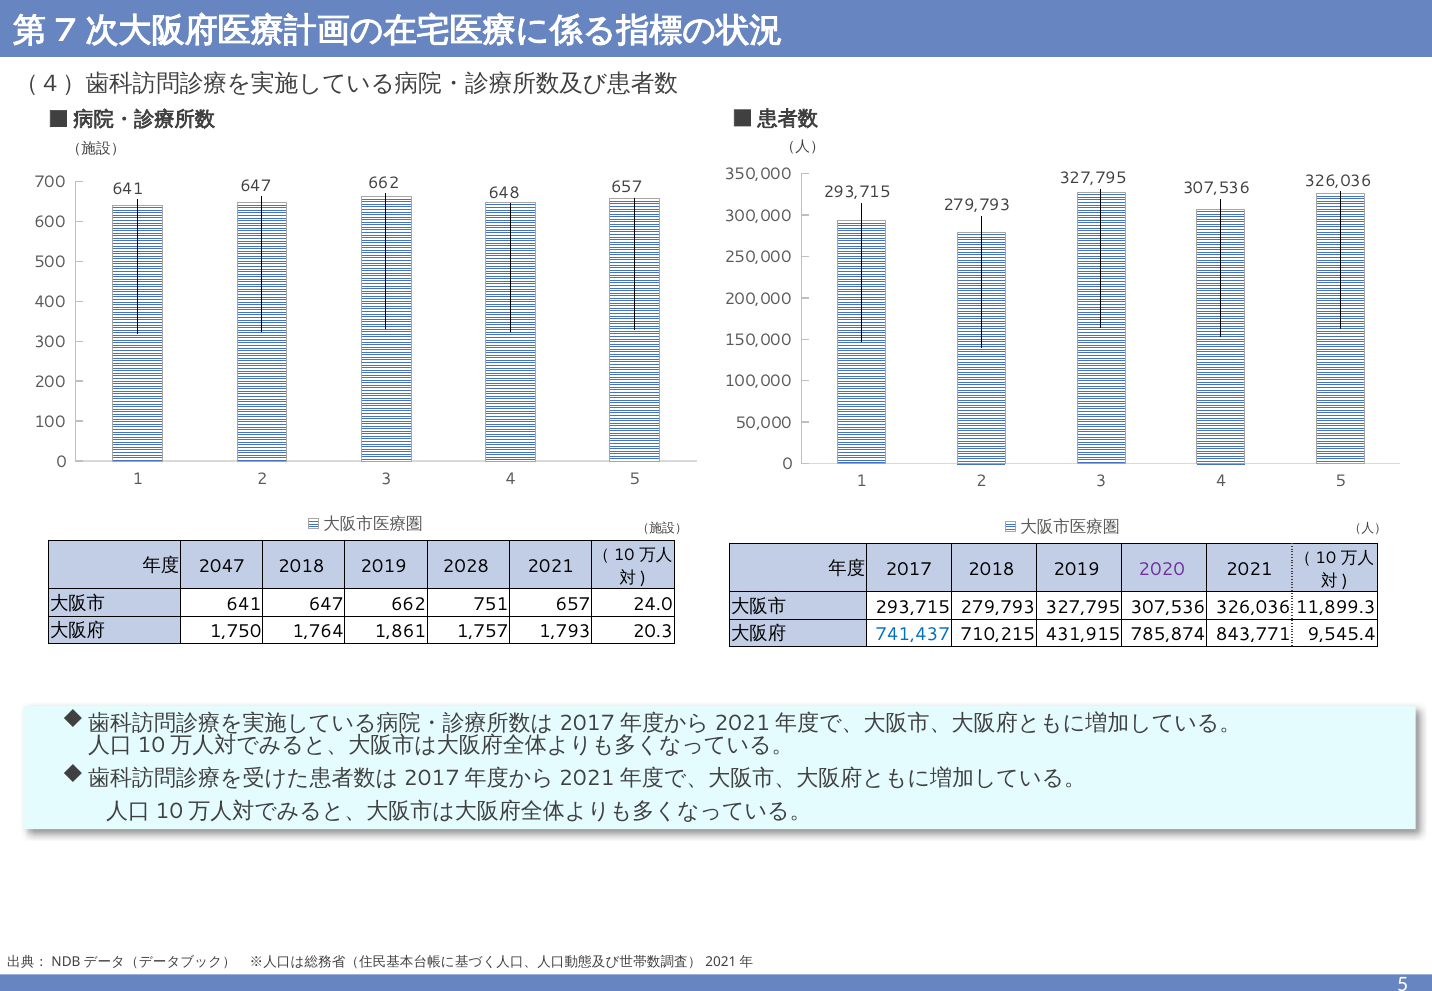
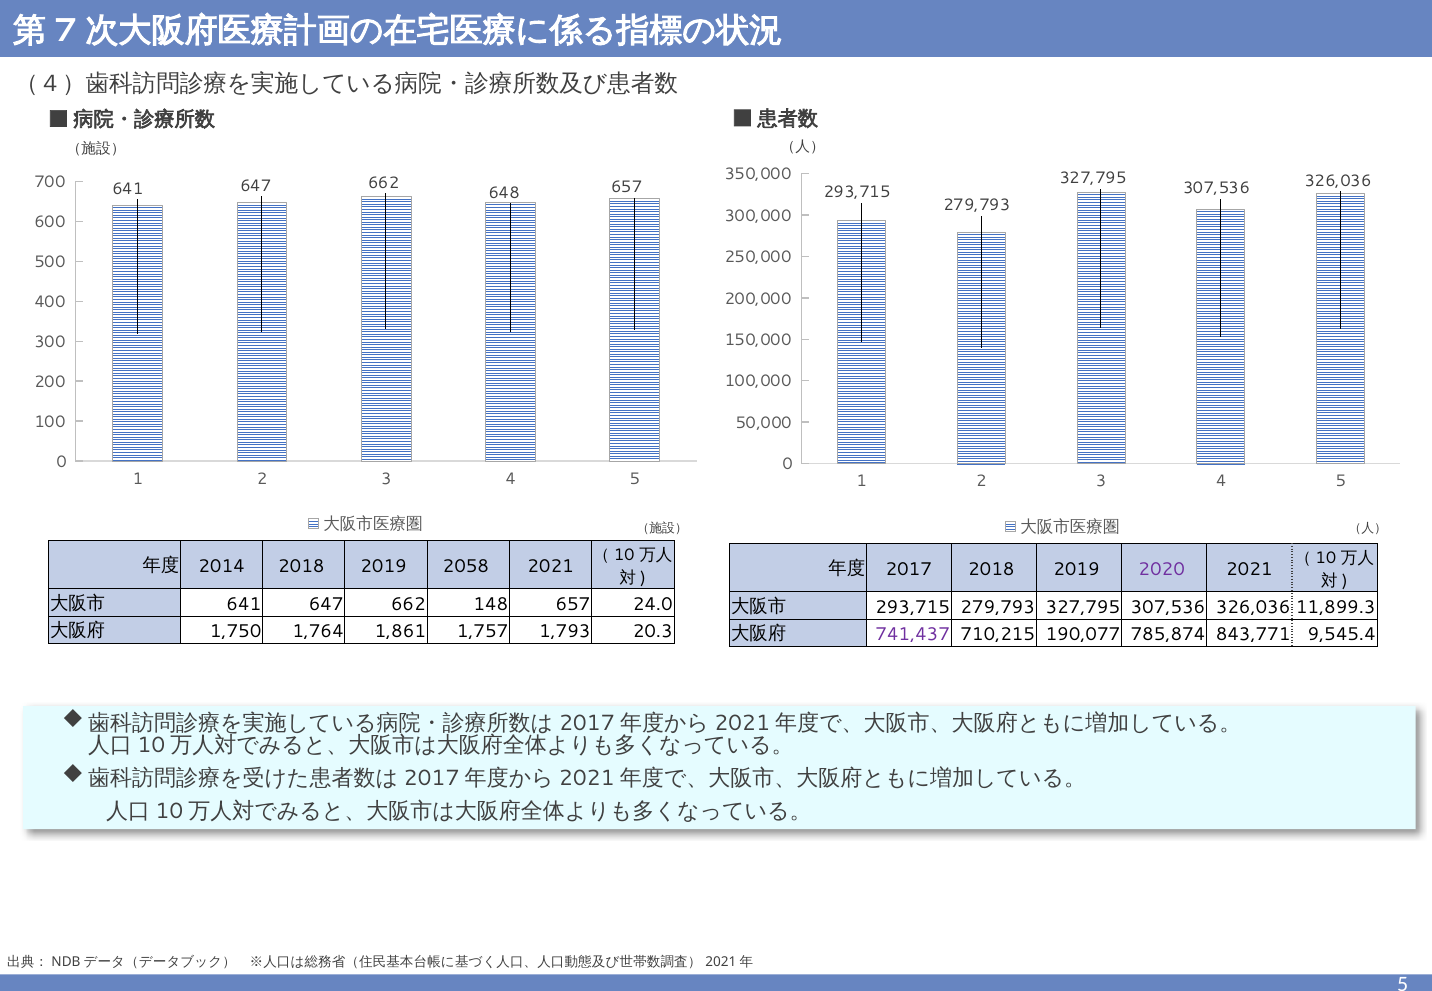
2047: 2047 -> 2014
2028: 2028 -> 2058
751: 751 -> 148
741,437 colour: blue -> purple
431,915: 431,915 -> 190,077
